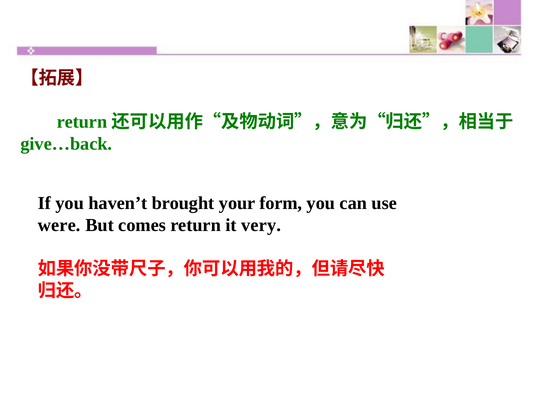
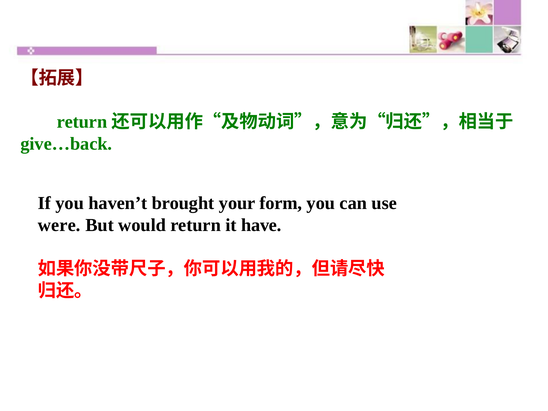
comes: comes -> would
very: very -> have
